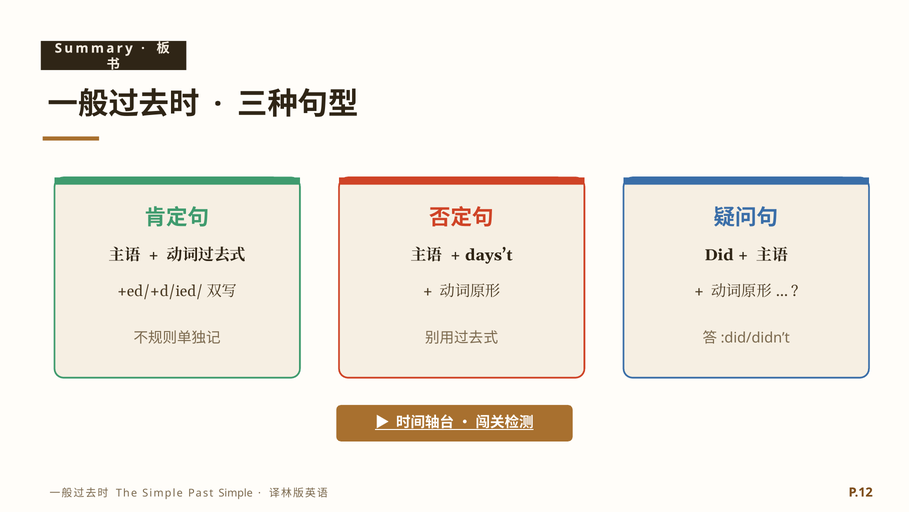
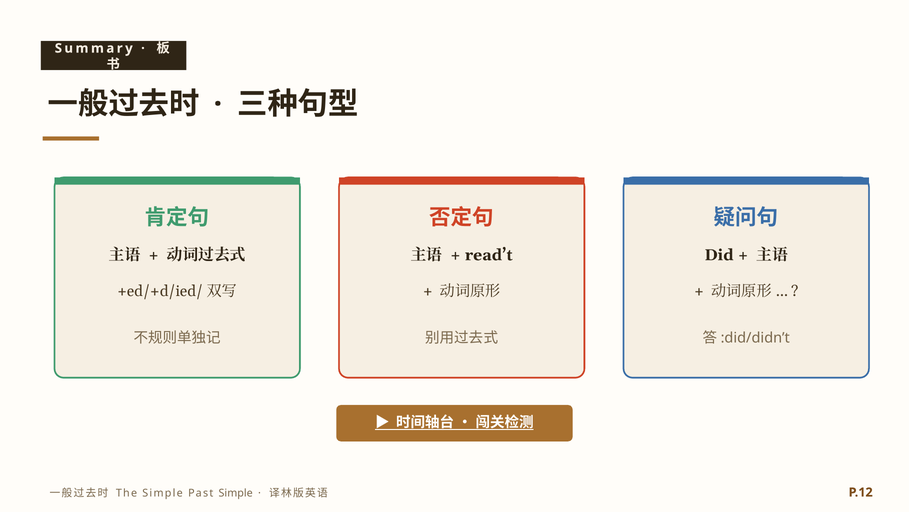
days’t: days’t -> read’t
